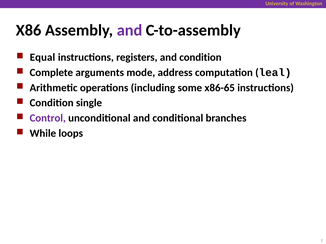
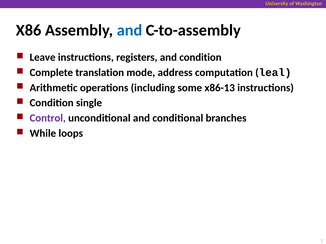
and at (130, 30) colour: purple -> blue
Equal: Equal -> Leave
arguments: arguments -> translation
x86-65: x86-65 -> x86-13
